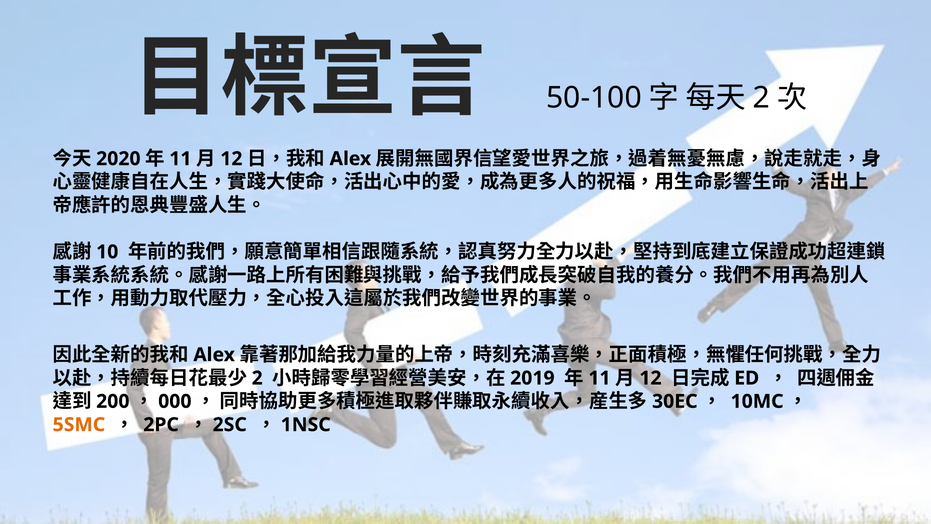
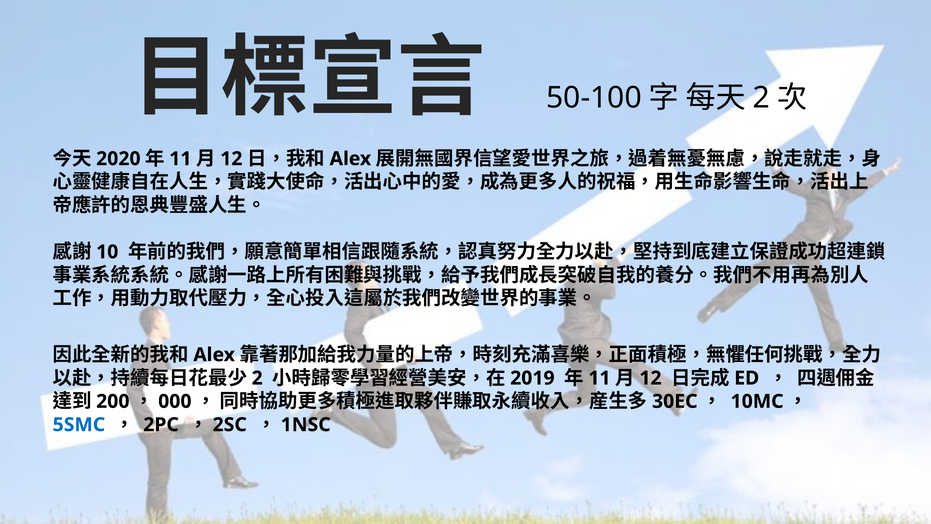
5SMC colour: orange -> blue
